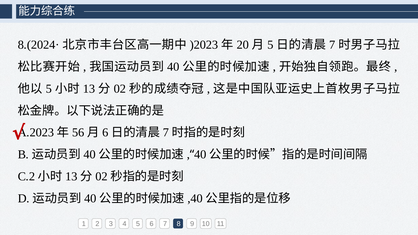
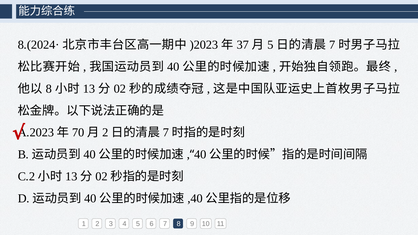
20: 20 -> 37
5 at (49, 89): 5 -> 8
56: 56 -> 70
6 at (105, 133): 6 -> 2
